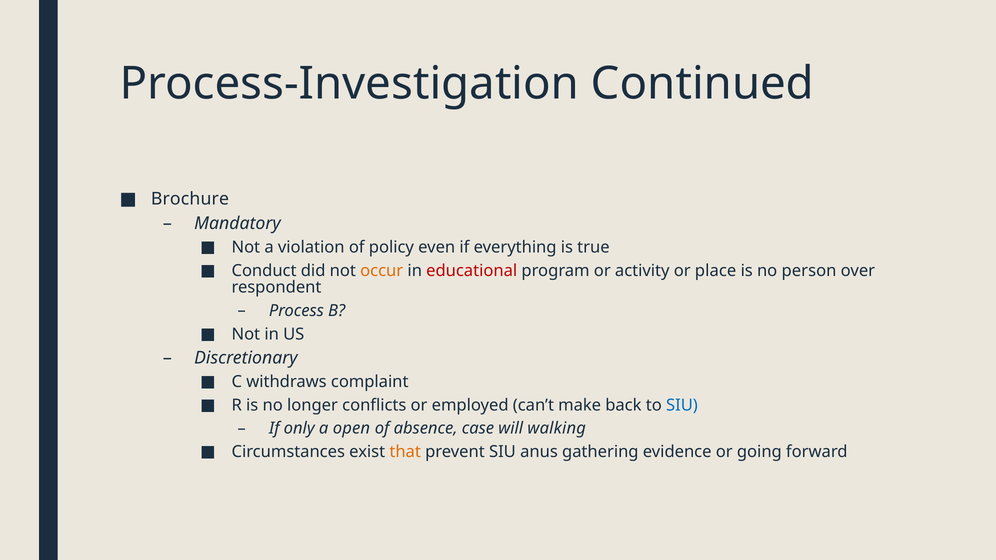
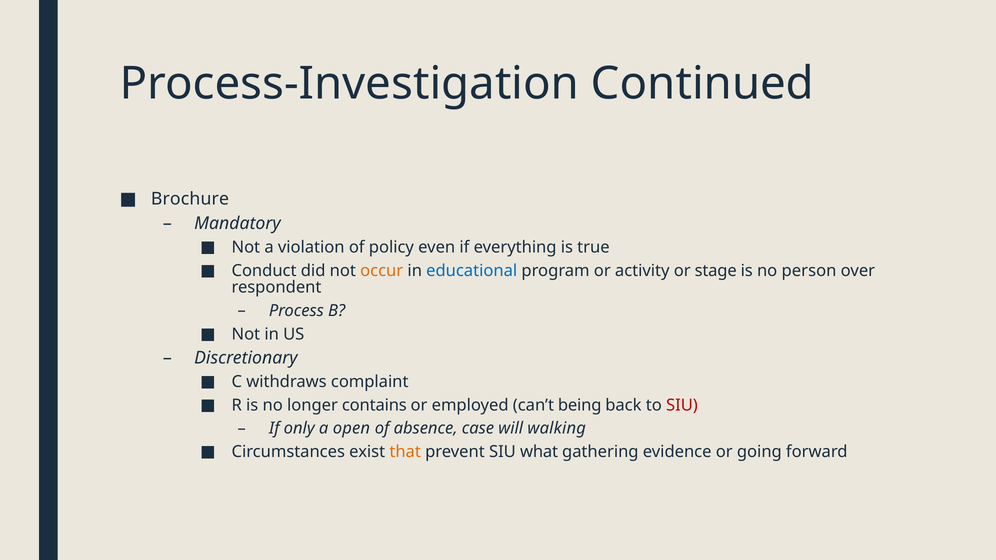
educational colour: red -> blue
place: place -> stage
conflicts: conflicts -> contains
make: make -> being
SIU at (682, 405) colour: blue -> red
anus: anus -> what
